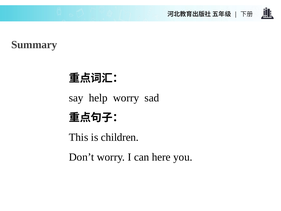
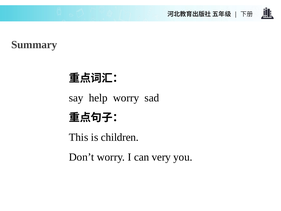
here: here -> very
